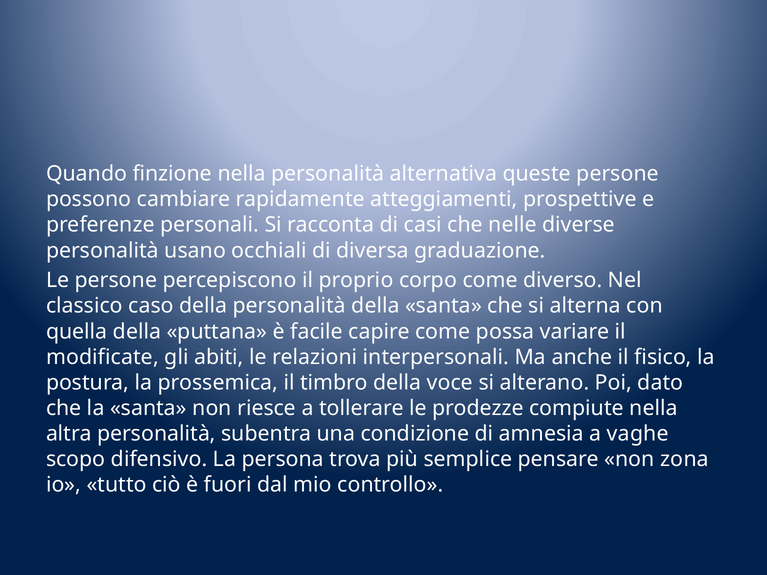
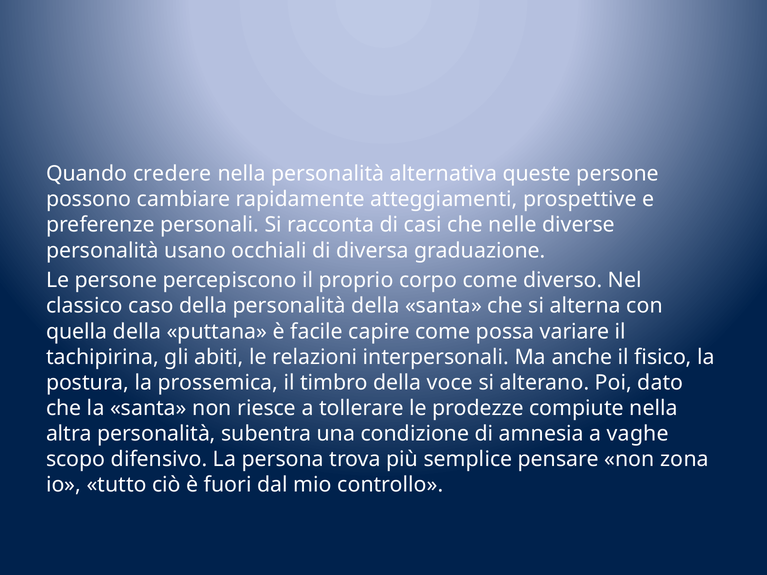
finzione: finzione -> credere
modificate: modificate -> tachipirina
